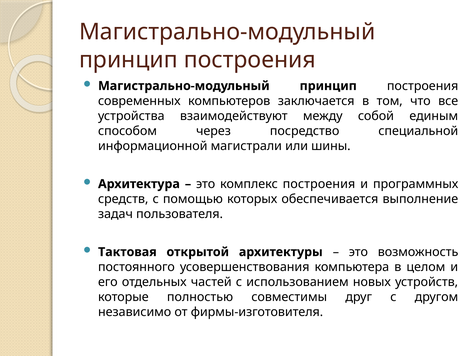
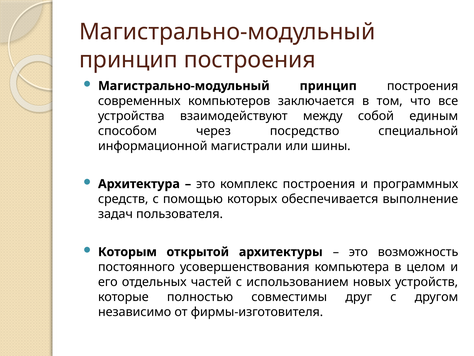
Тактовая: Тактовая -> Которым
